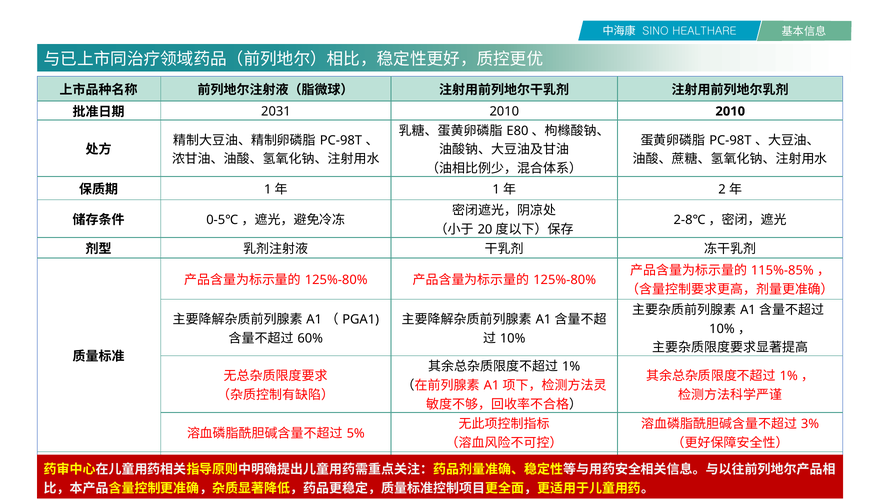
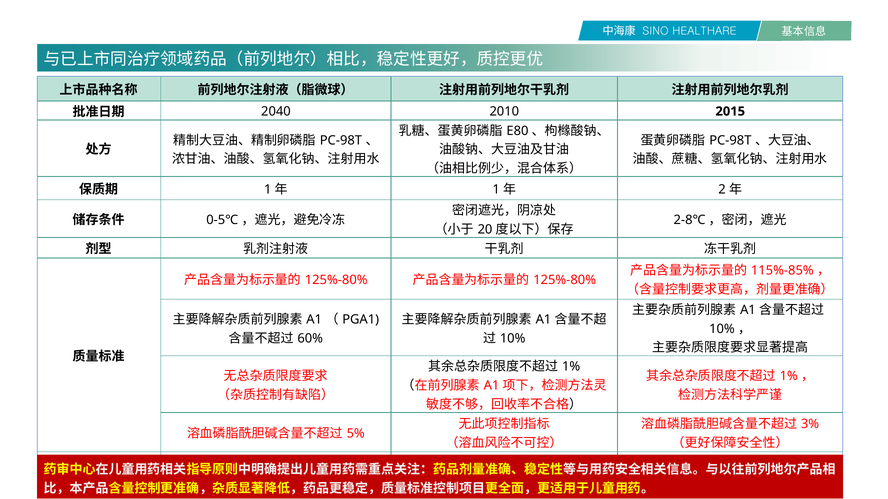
2031: 2031 -> 2040
2010 2010: 2010 -> 2015
